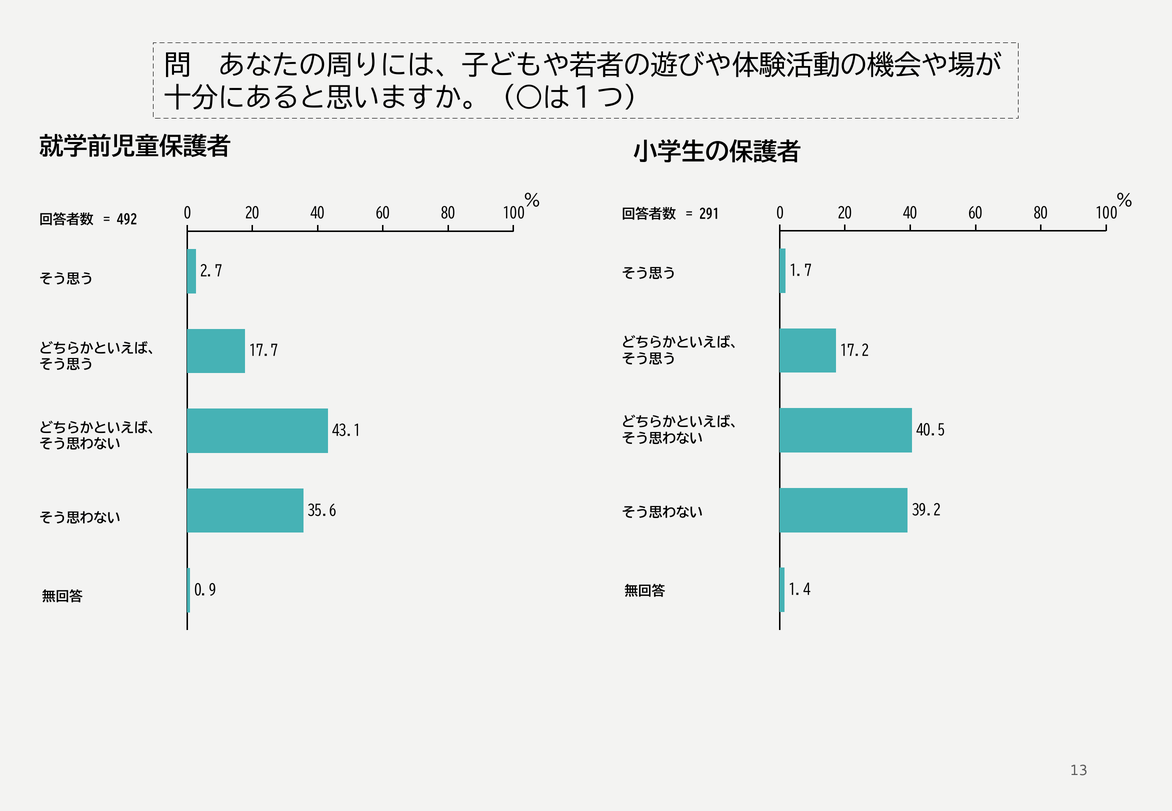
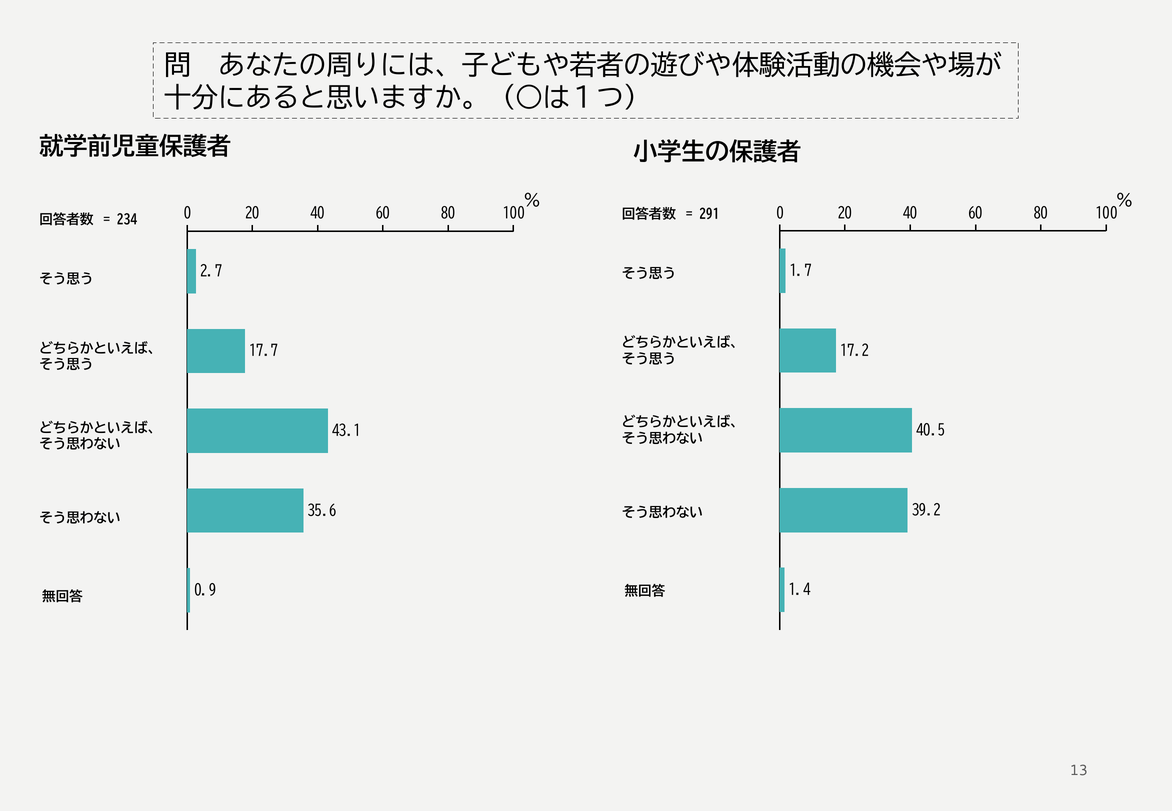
492: 492 -> 234
